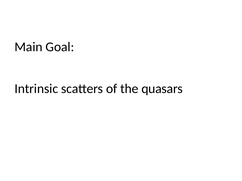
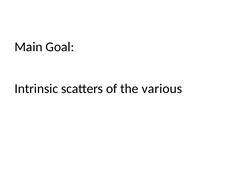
quasars: quasars -> various
